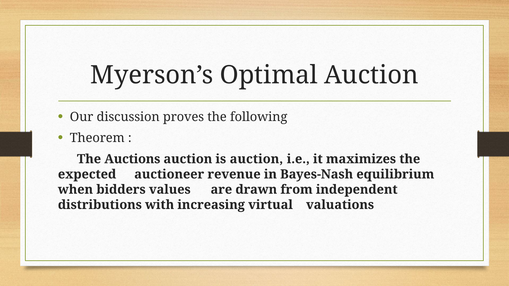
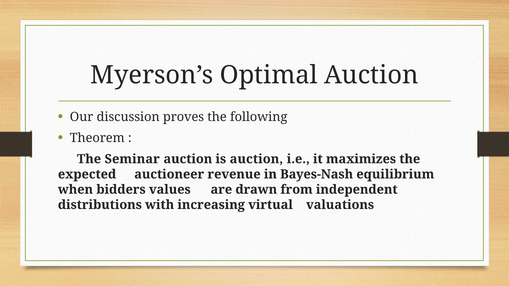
Auctions: Auctions -> Seminar
